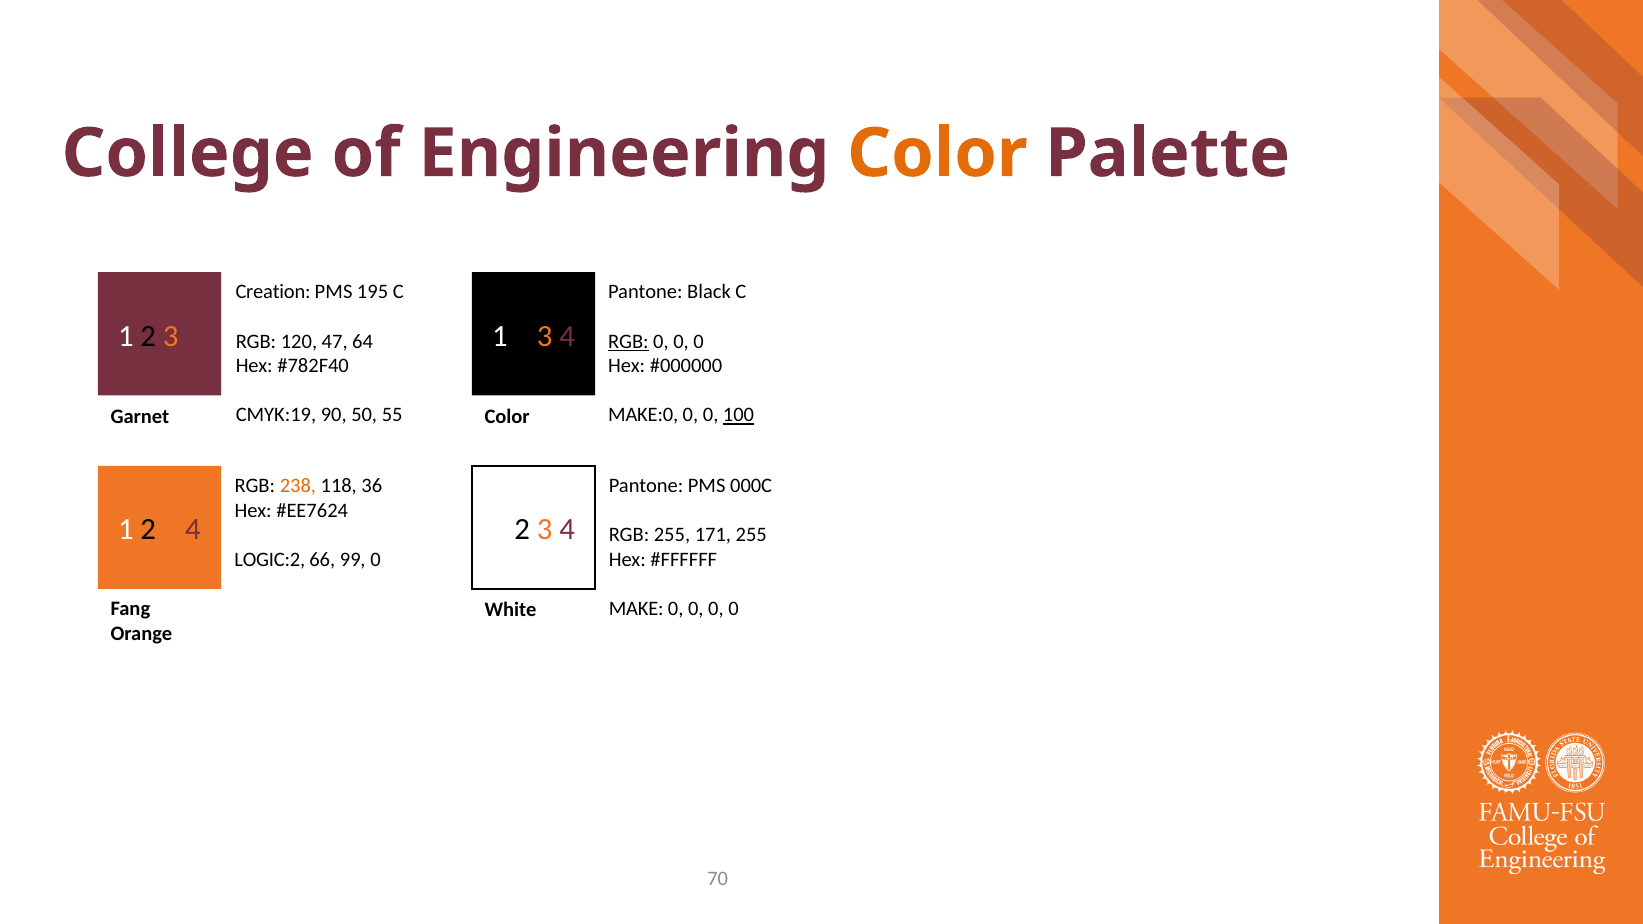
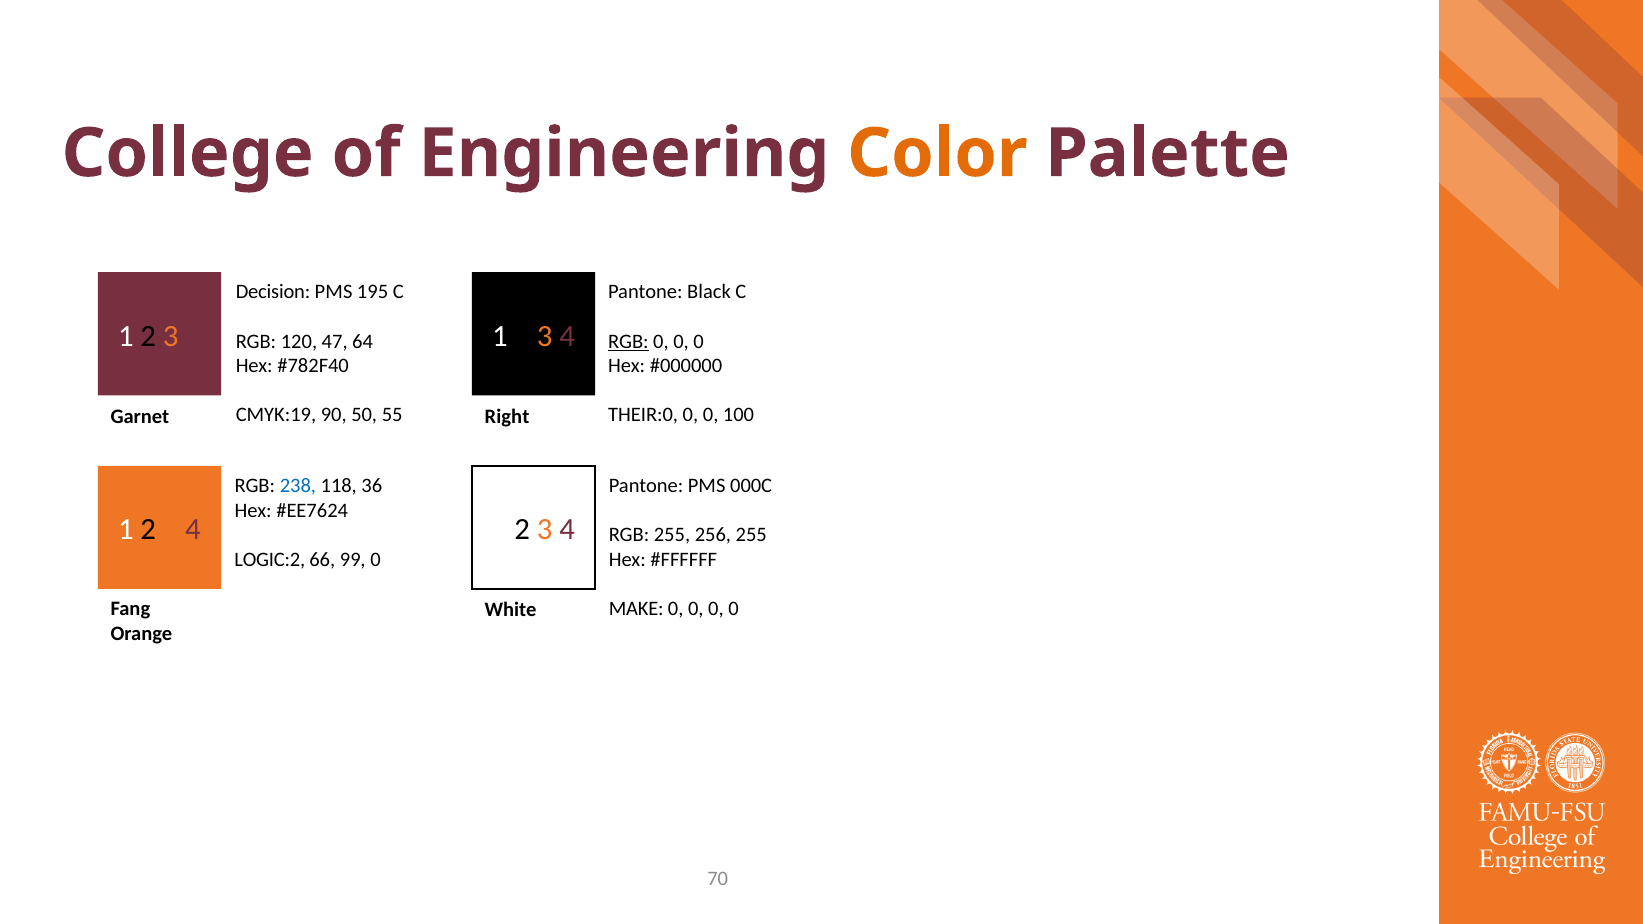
Creation: Creation -> Decision
MAKE:0: MAKE:0 -> THEIR:0
100 underline: present -> none
Color at (507, 416): Color -> Right
238 colour: orange -> blue
171: 171 -> 256
